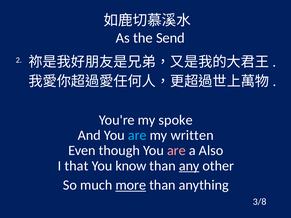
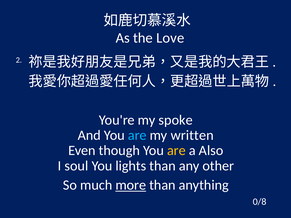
Send: Send -> Love
are at (176, 151) colour: pink -> yellow
that: that -> soul
know: know -> lights
any underline: present -> none
3/8: 3/8 -> 0/8
